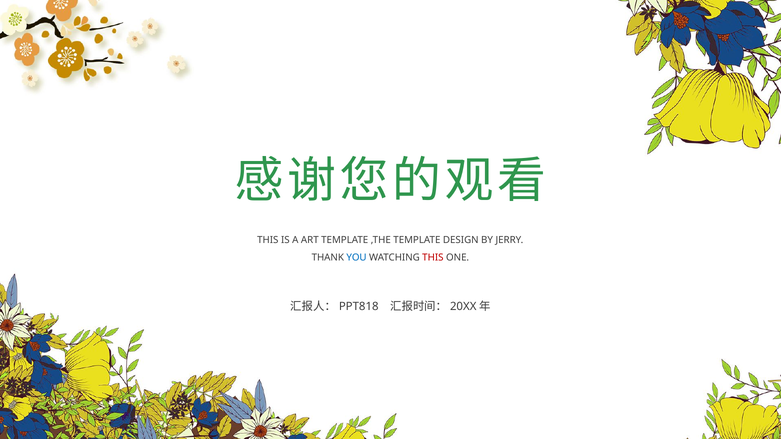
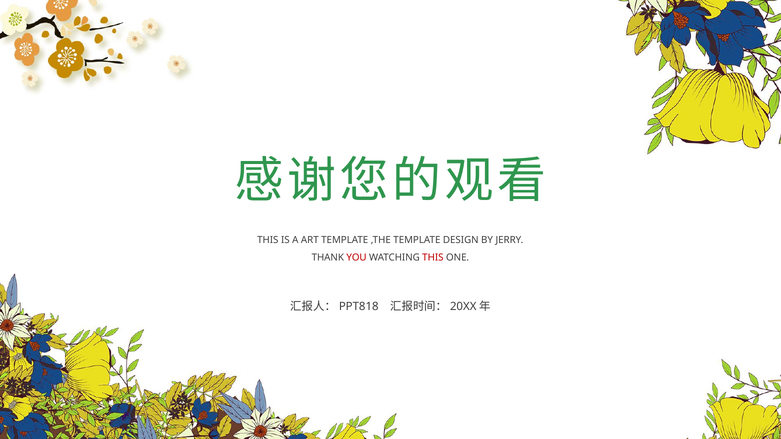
YOU colour: blue -> red
